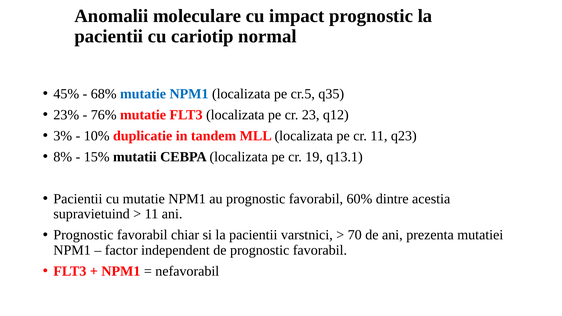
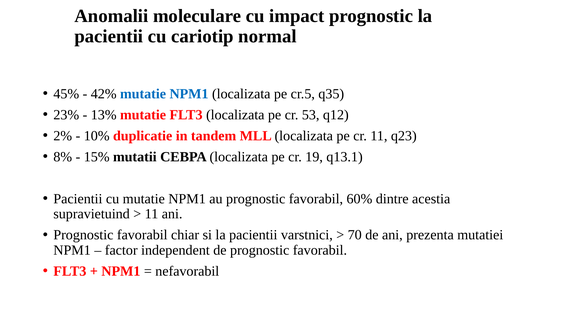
68%: 68% -> 42%
76%: 76% -> 13%
23: 23 -> 53
3%: 3% -> 2%
